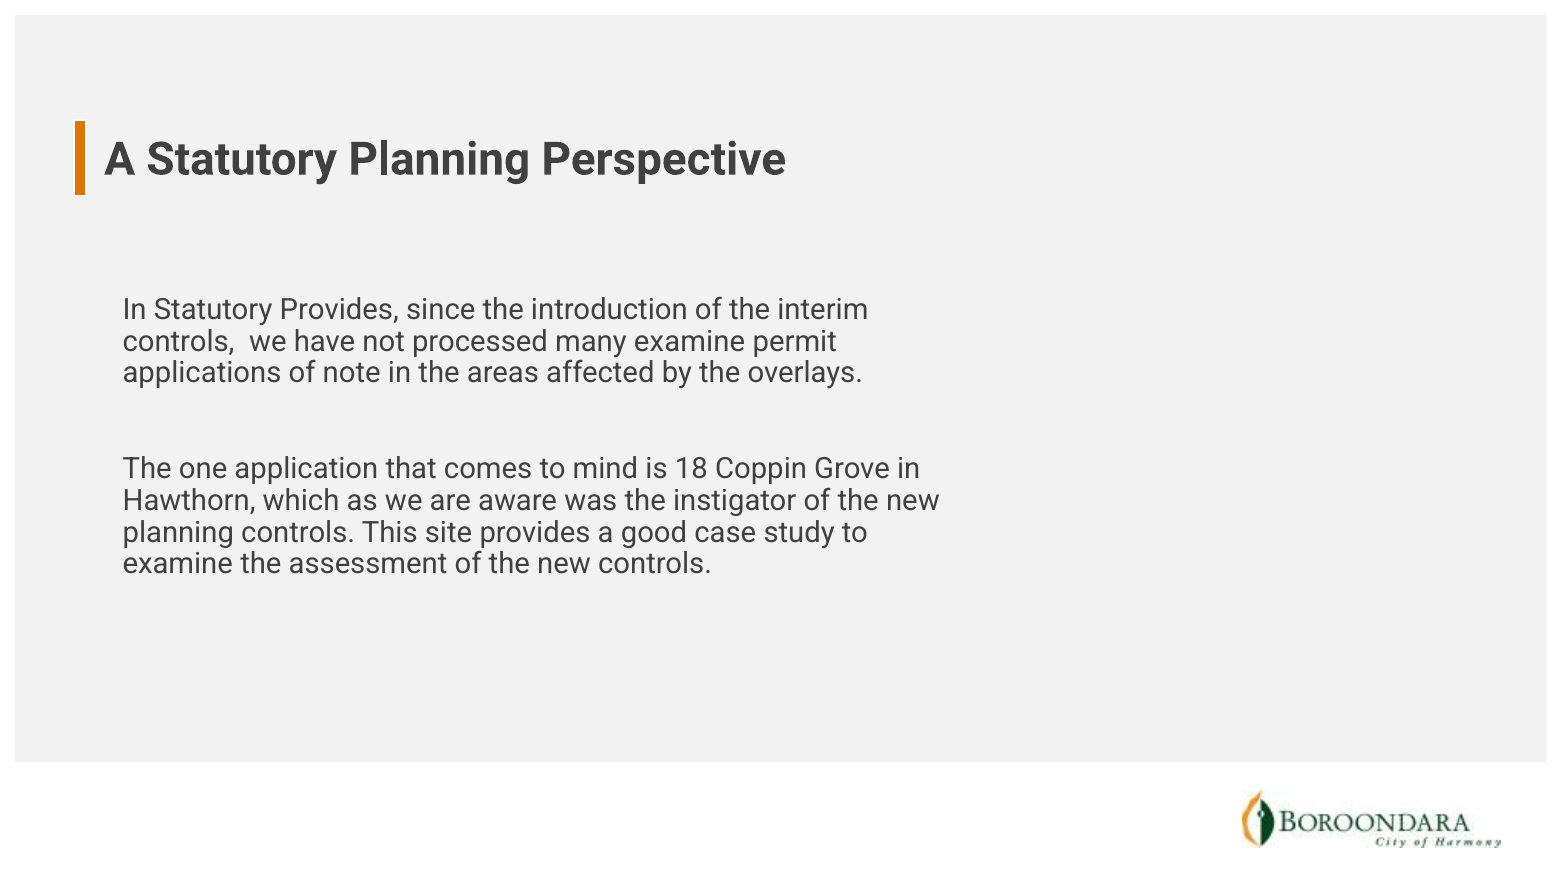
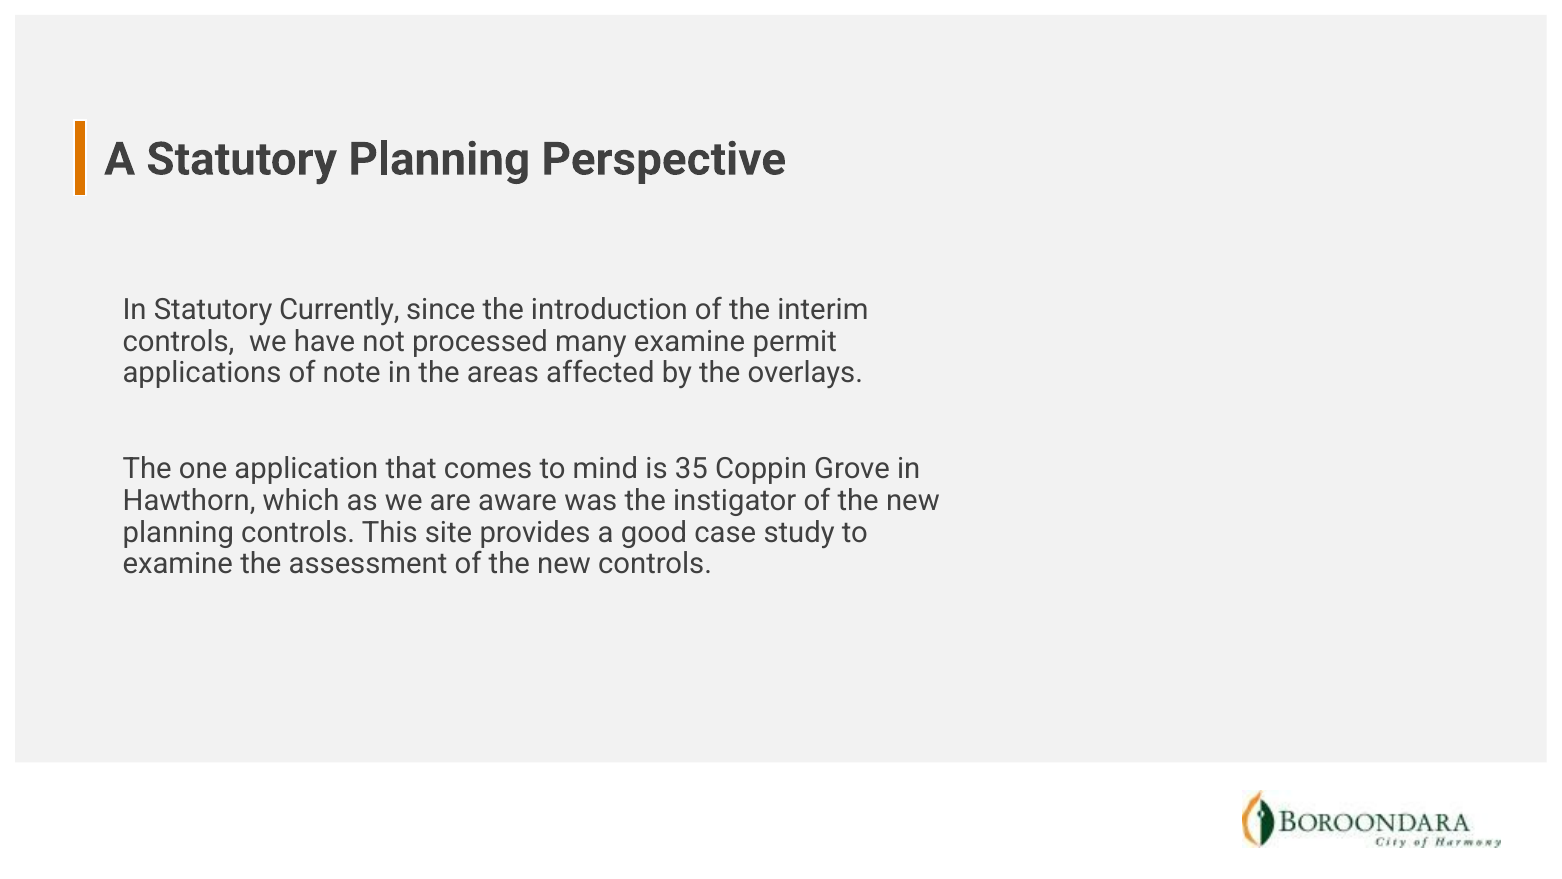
Statutory Provides: Provides -> Currently
18: 18 -> 35
